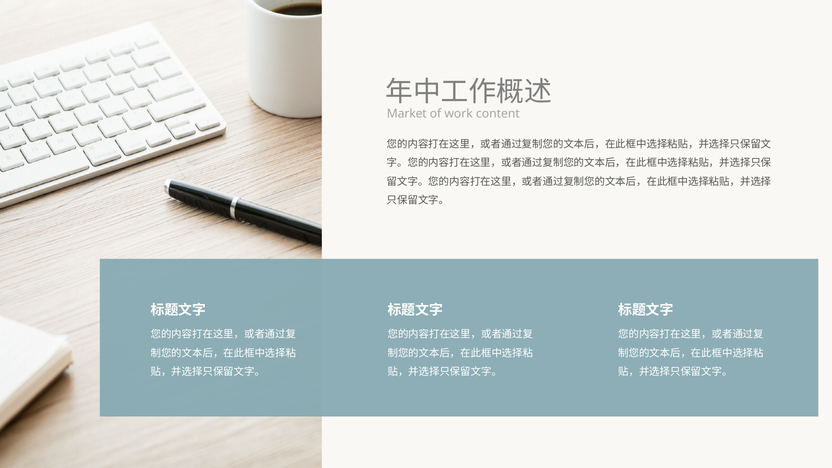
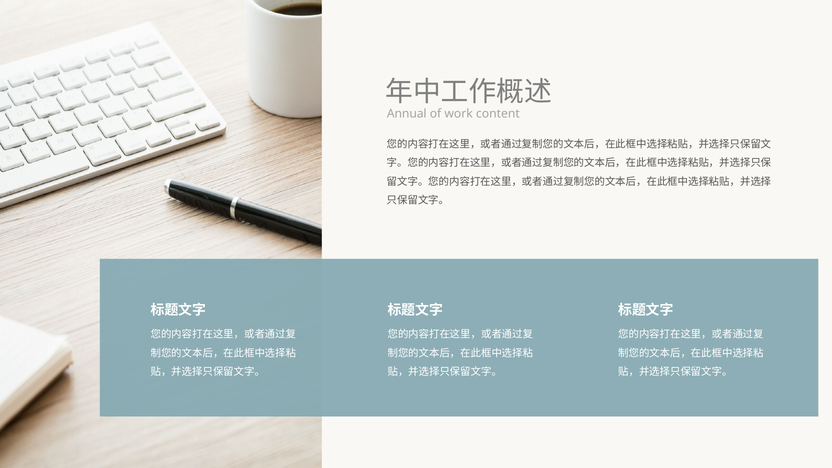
Market: Market -> Annual
